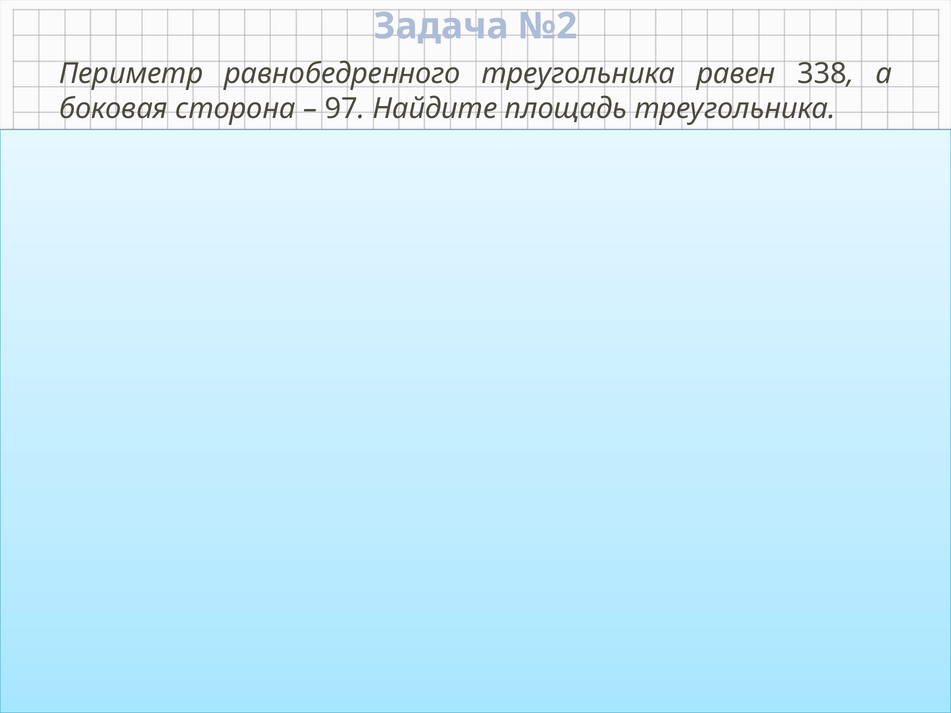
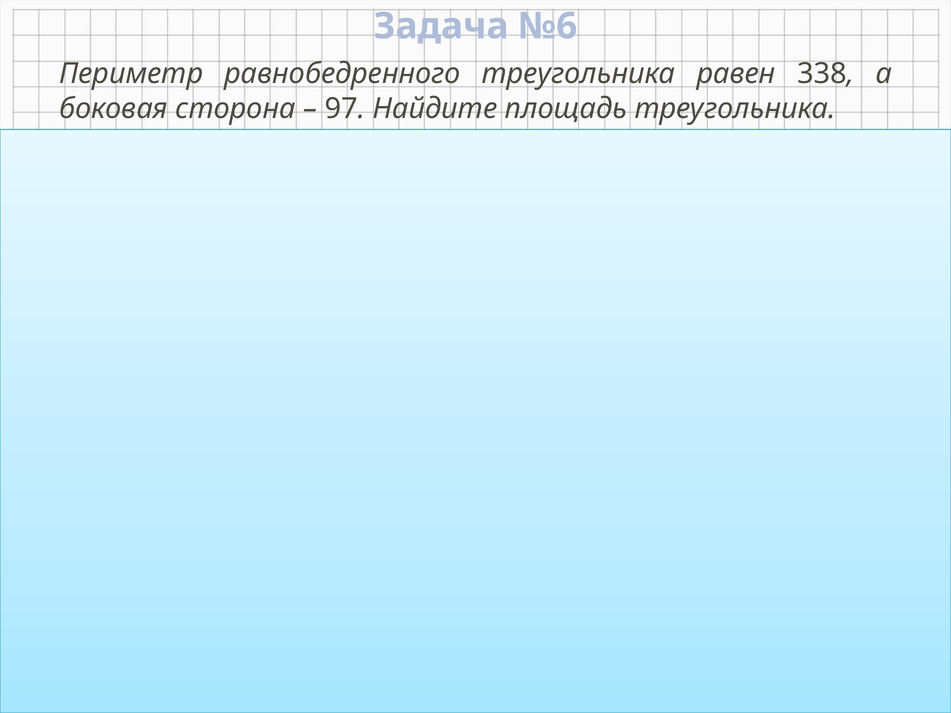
№2: №2 -> №6
